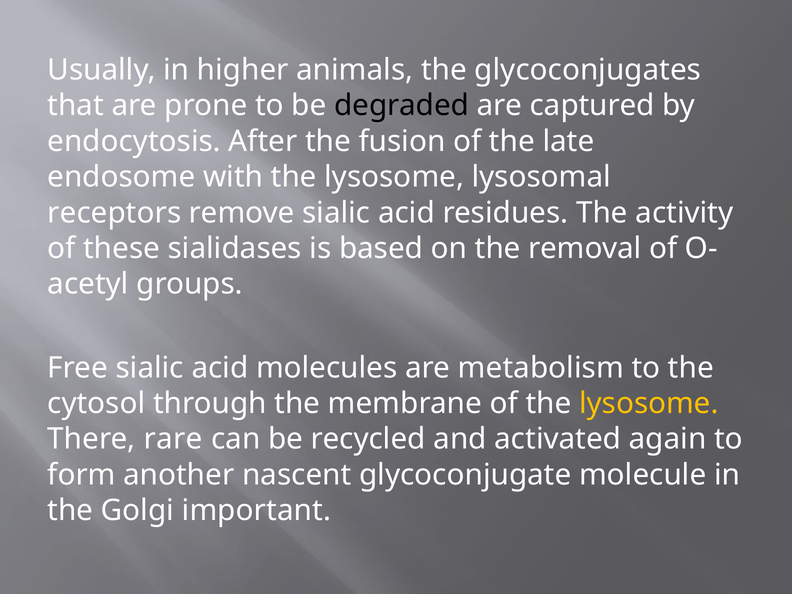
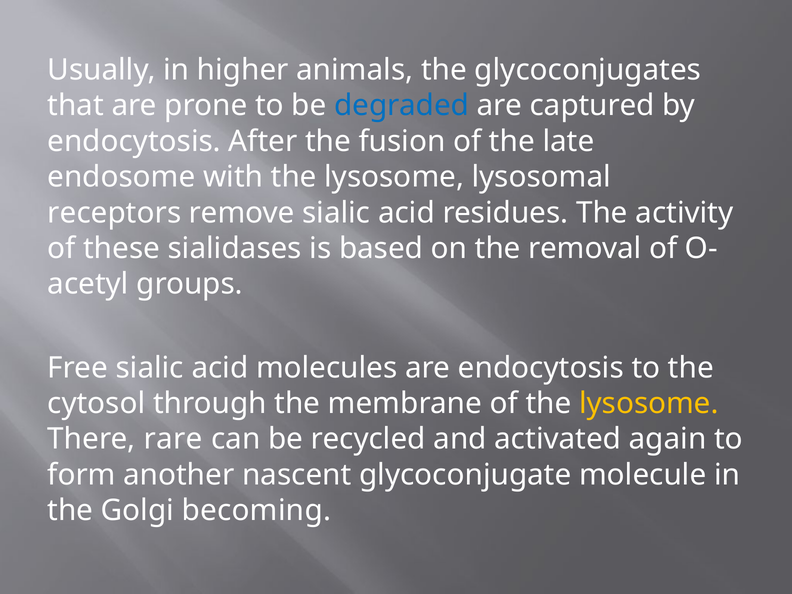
degraded colour: black -> blue
are metabolism: metabolism -> endocytosis
important: important -> becoming
